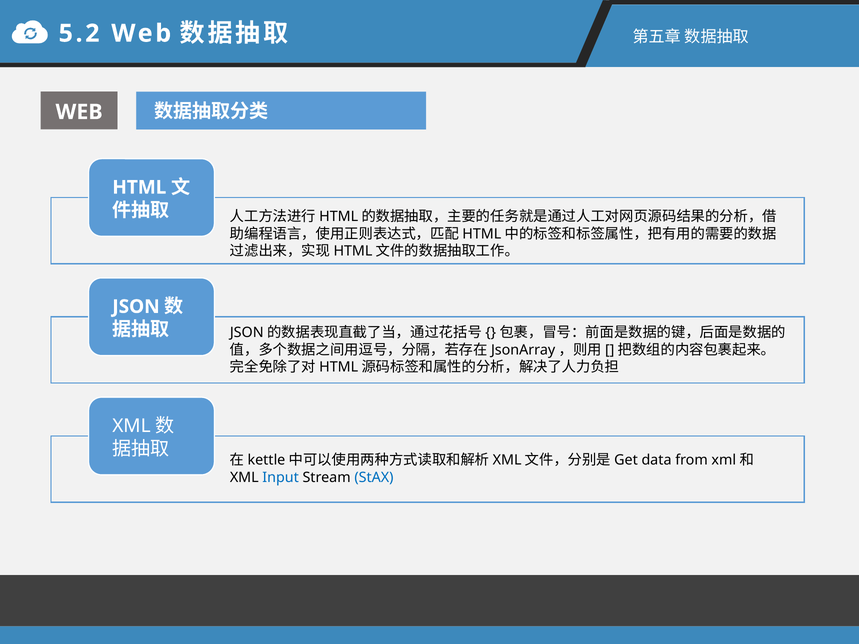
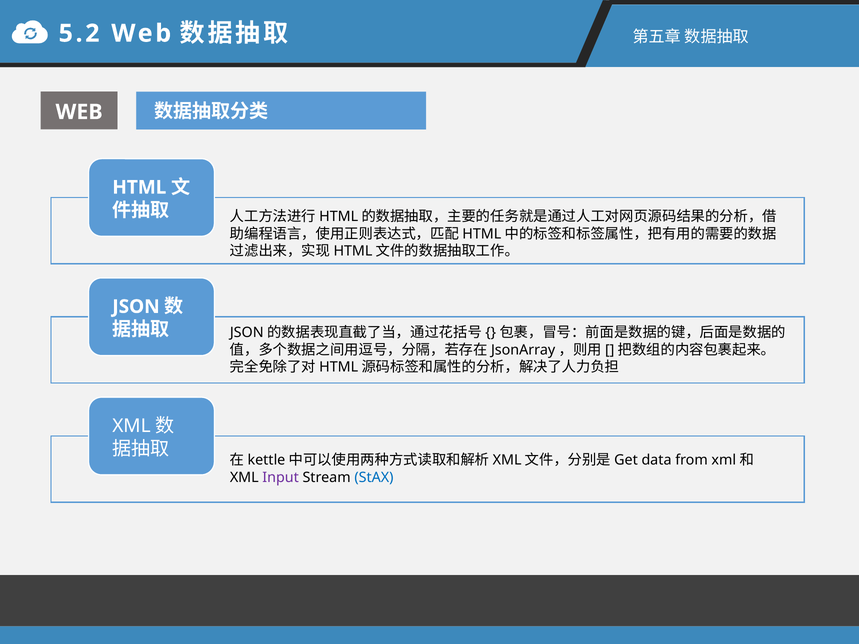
Input colour: blue -> purple
